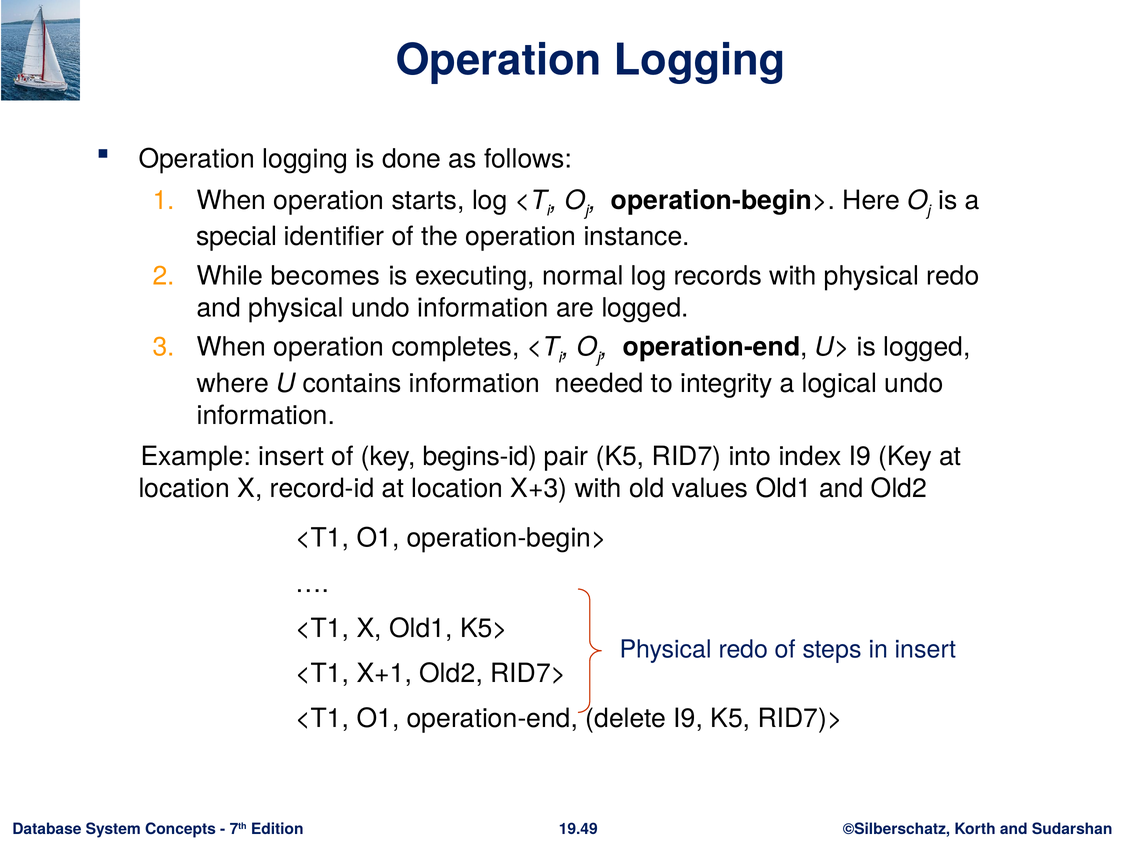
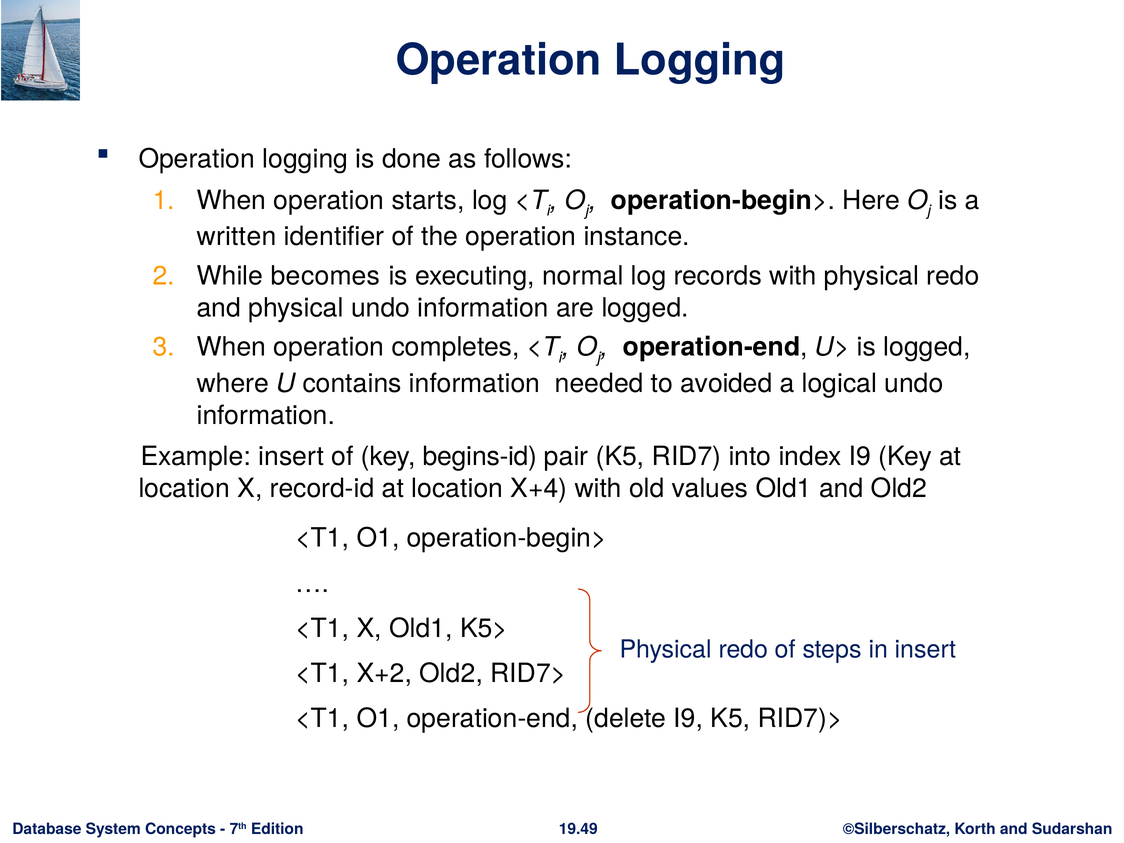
special: special -> written
integrity: integrity -> avoided
X+3: X+3 -> X+4
X+1: X+1 -> X+2
